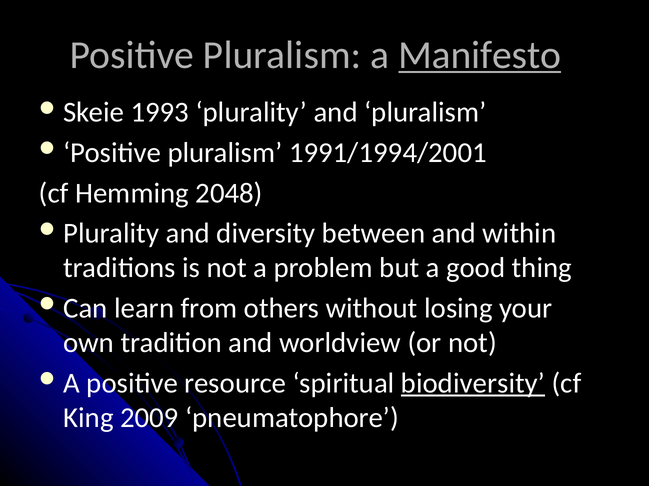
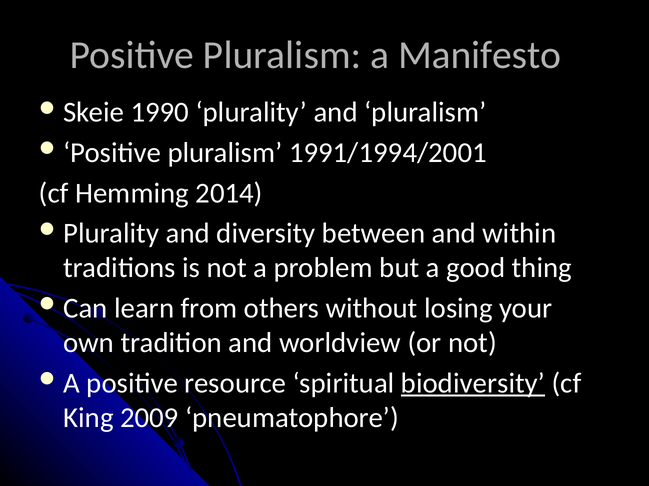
Manifesto underline: present -> none
1993: 1993 -> 1990
2048: 2048 -> 2014
